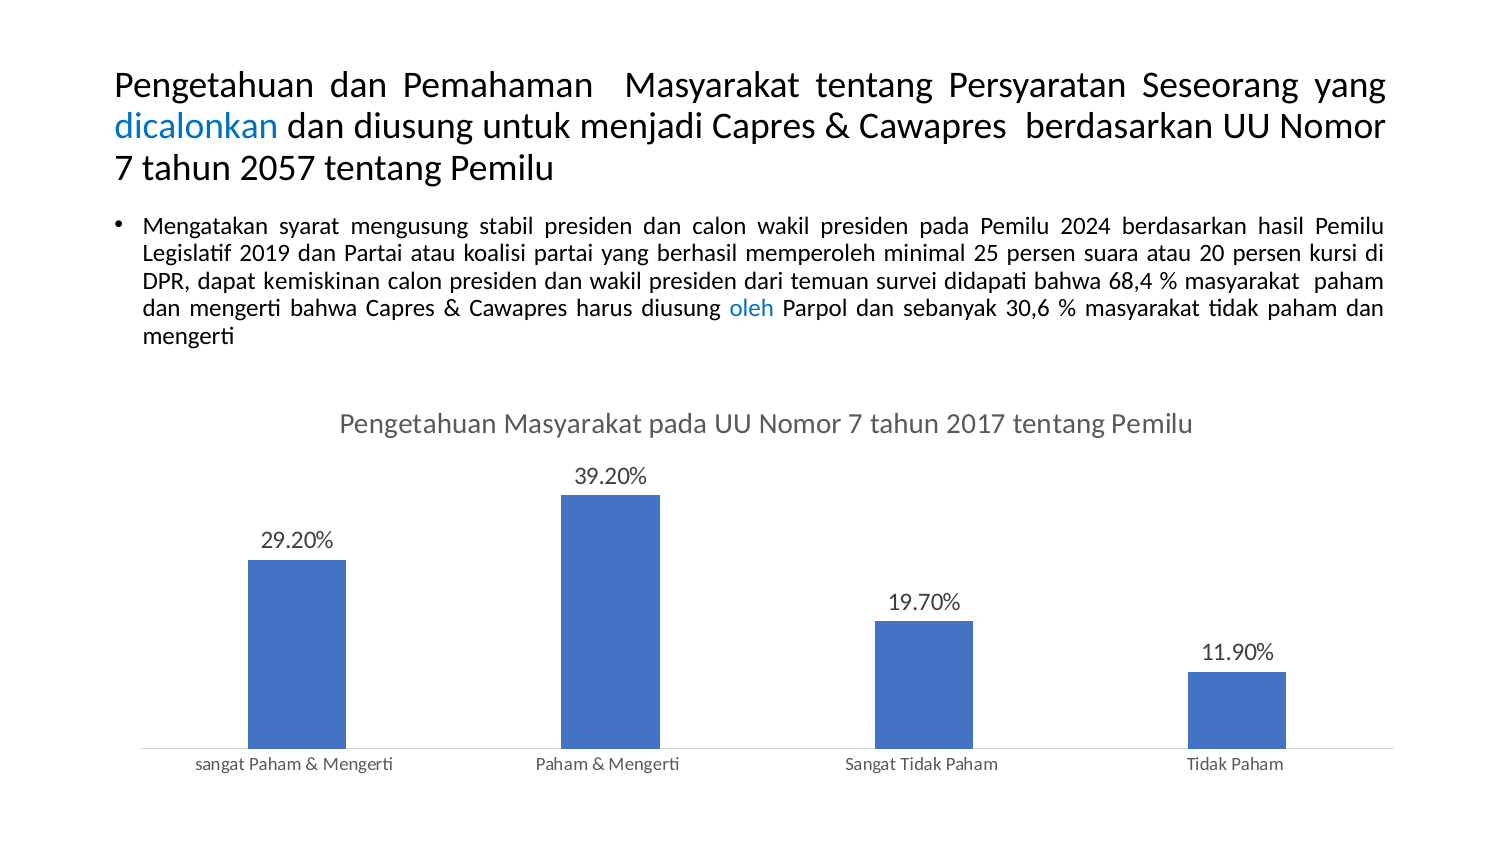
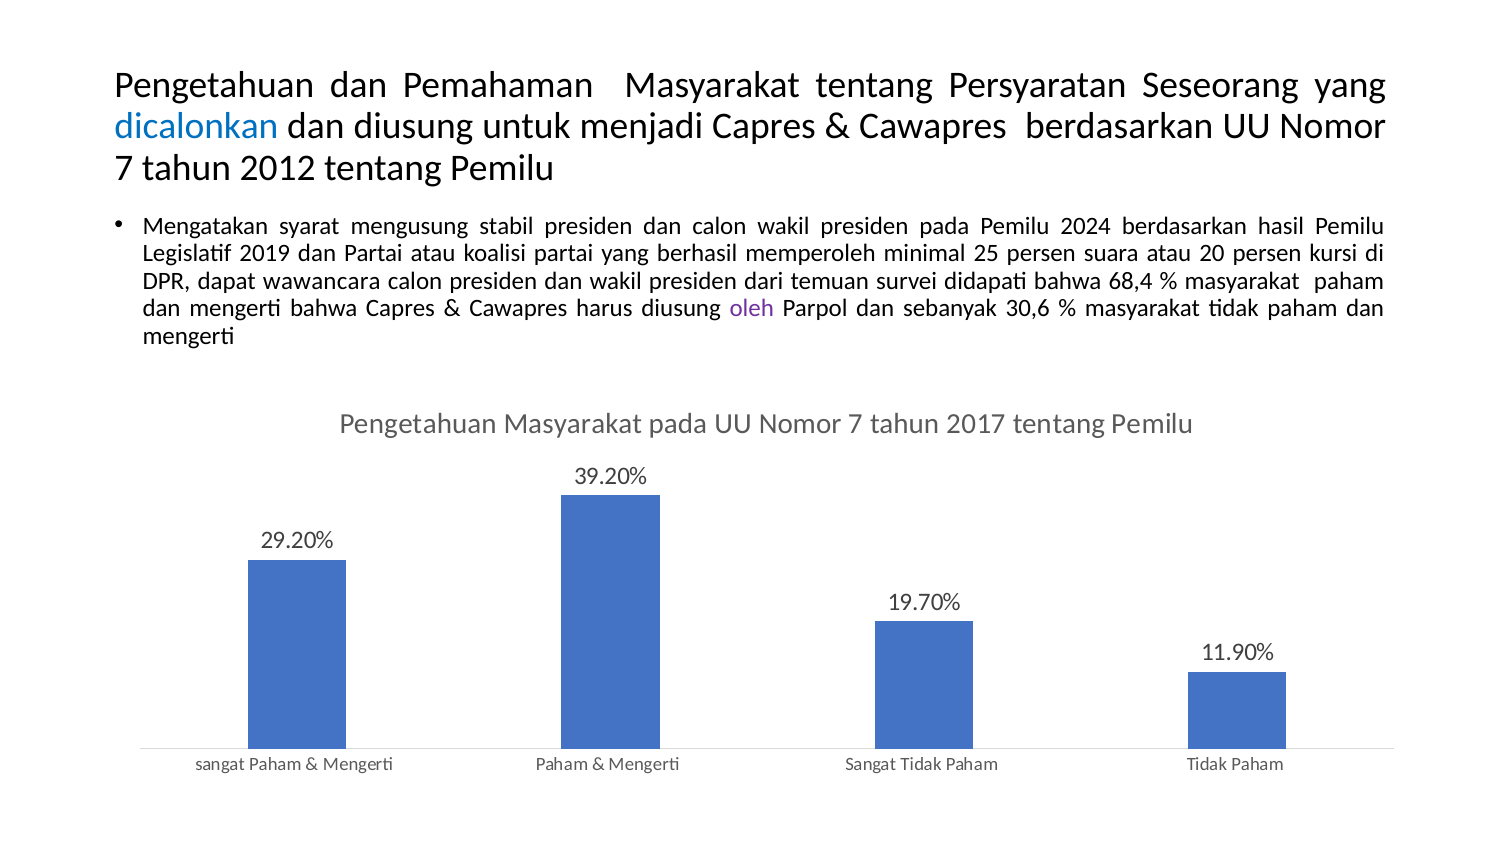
2057: 2057 -> 2012
kemiskinan: kemiskinan -> wawancara
oleh colour: blue -> purple
